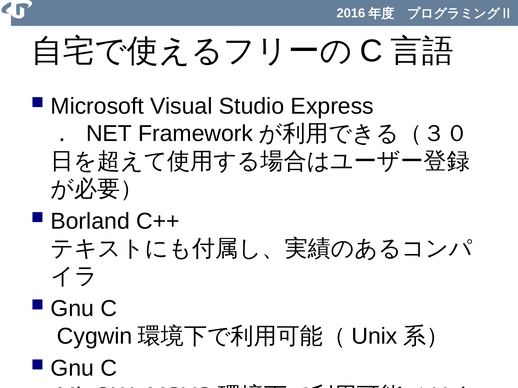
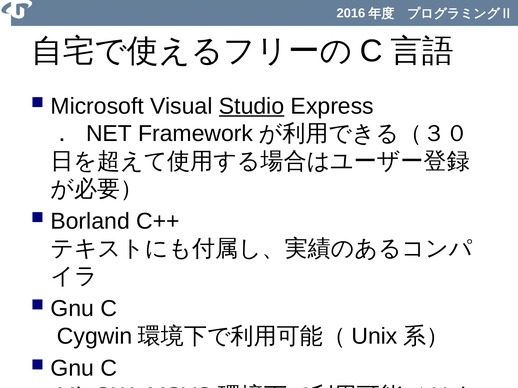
Studio underline: none -> present
